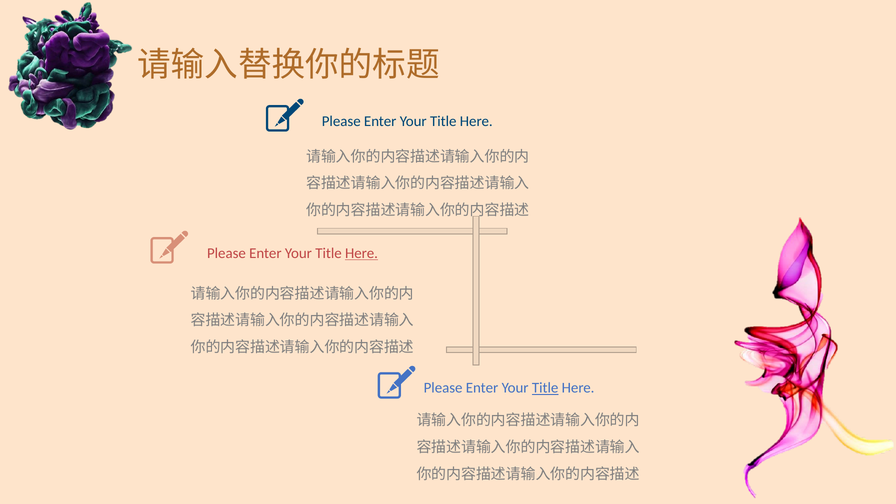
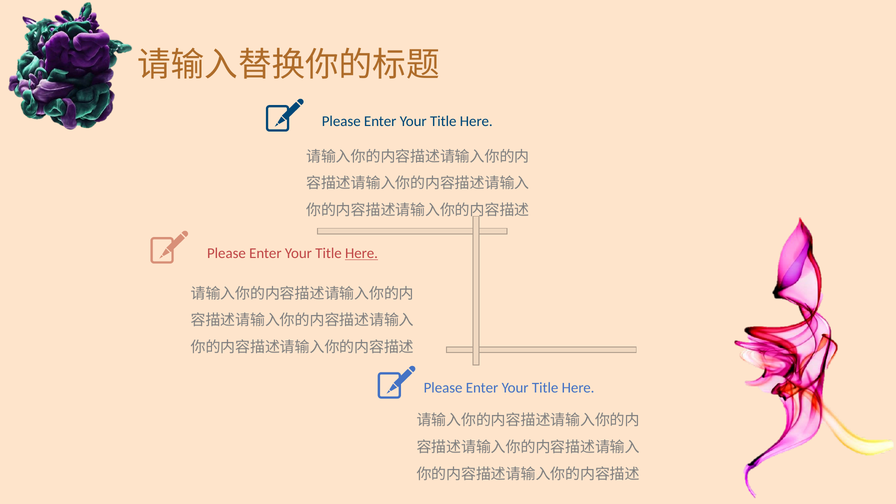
Title at (545, 388) underline: present -> none
